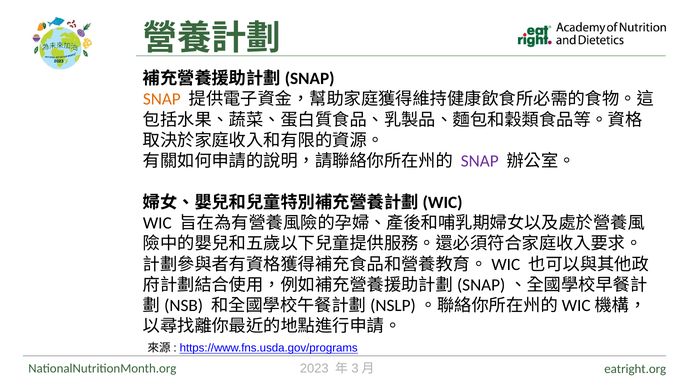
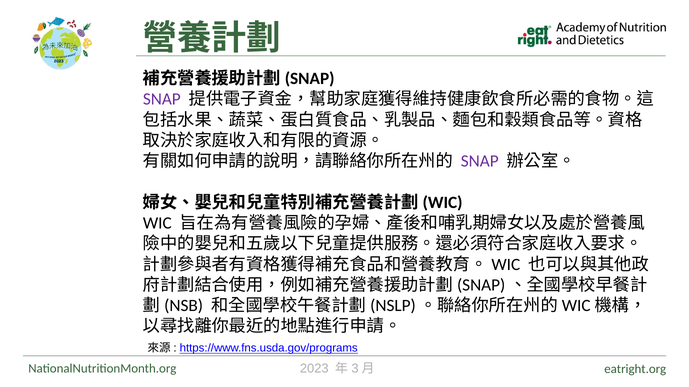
SNAP at (162, 99) colour: orange -> purple
